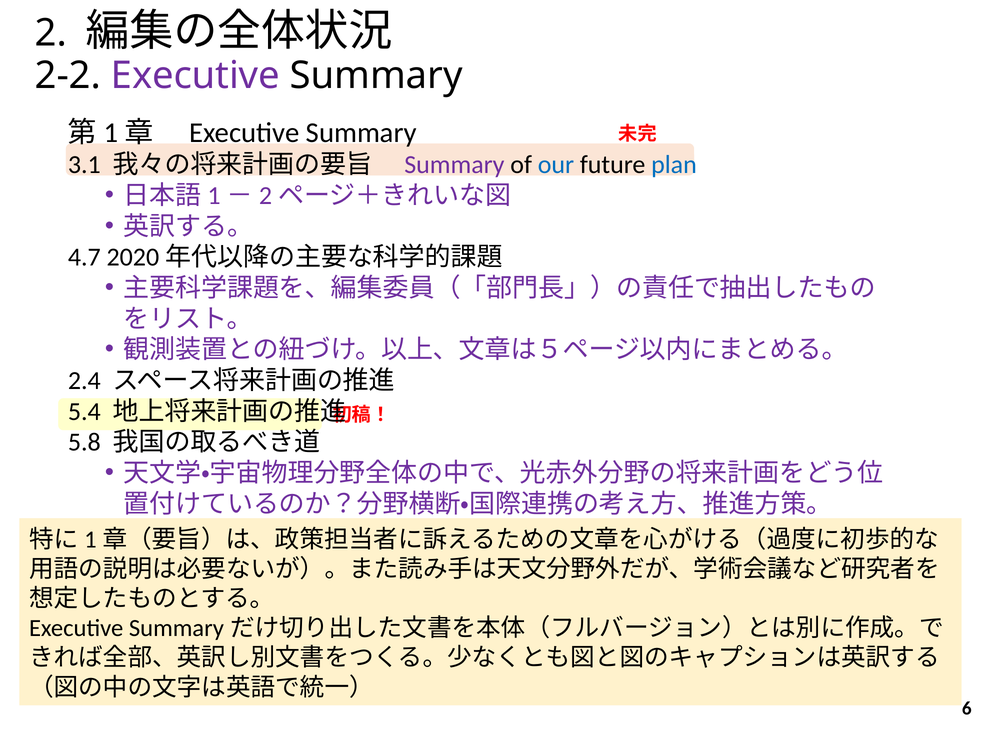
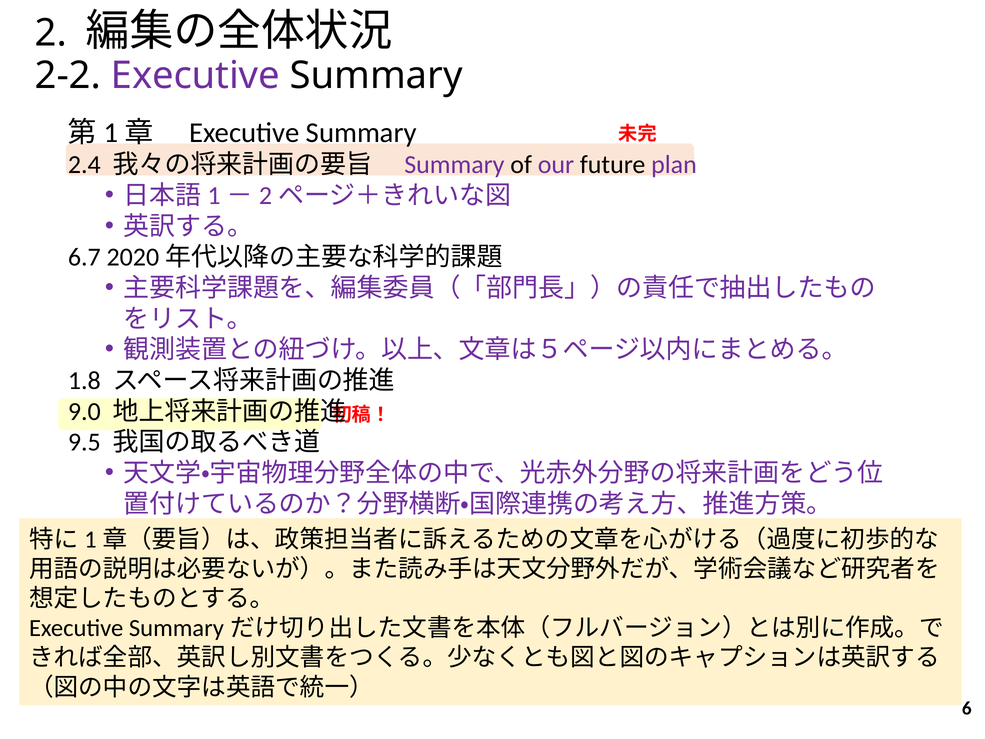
3.1: 3.1 -> 2.4
our colour: blue -> purple
plan colour: blue -> purple
4.7: 4.7 -> 6.7
2.4: 2.4 -> 1.8
5.4: 5.4 -> 9.0
5.8: 5.8 -> 9.5
